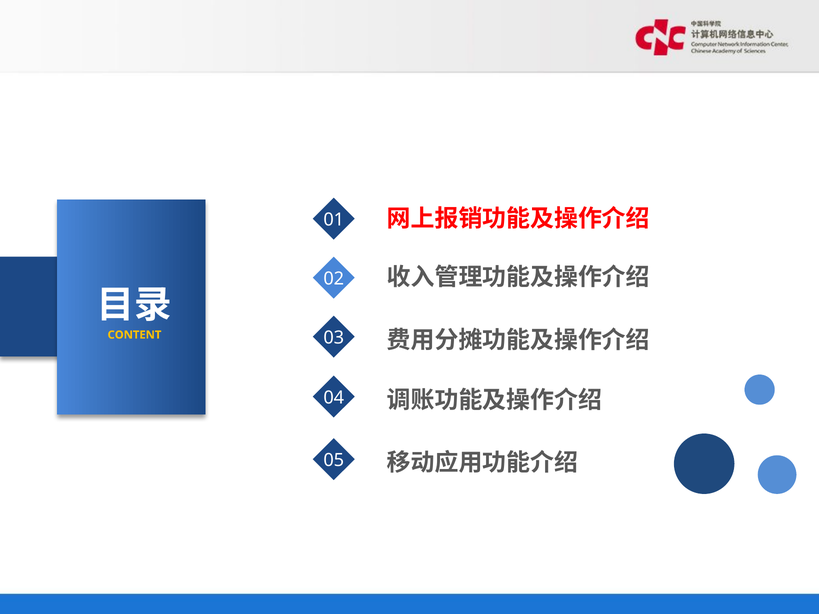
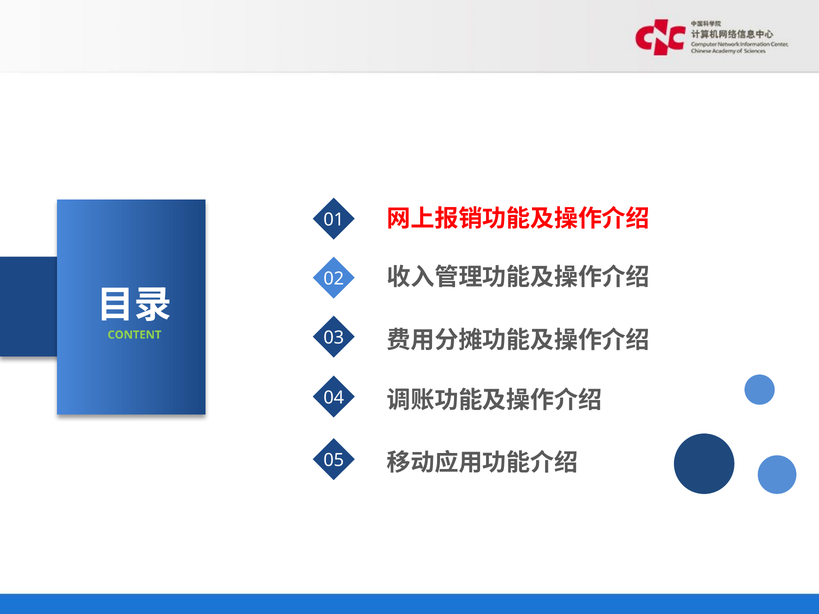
CONTENT colour: yellow -> light green
